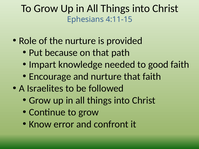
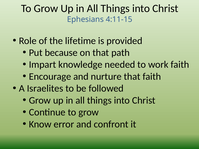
the nurture: nurture -> lifetime
good: good -> work
